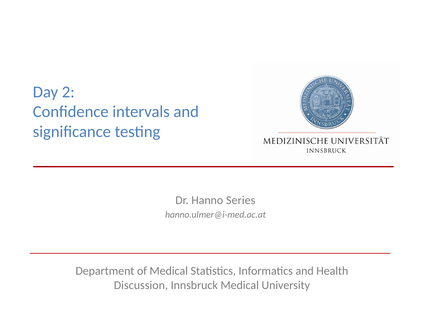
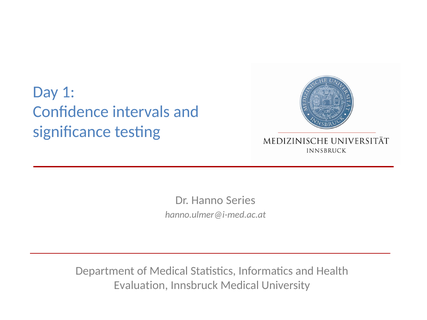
2: 2 -> 1
Discussion: Discussion -> Evaluation
